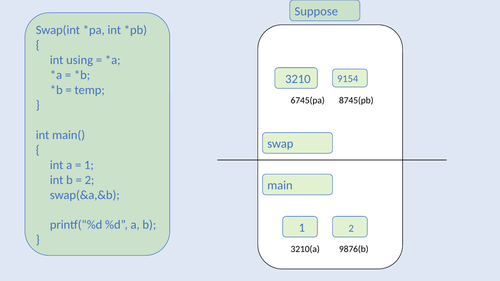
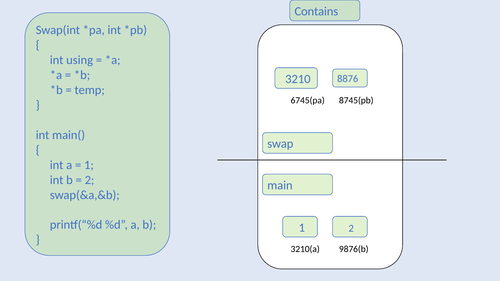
Suppose: Suppose -> Contains
9154: 9154 -> 8876
